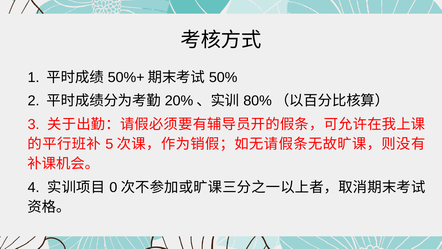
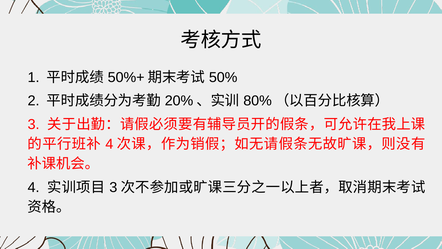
5 at (109, 144): 5 -> 4
0 at (113, 187): 0 -> 3
